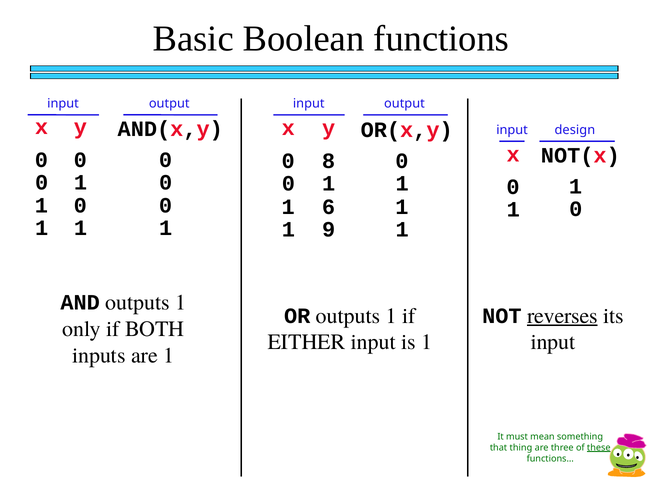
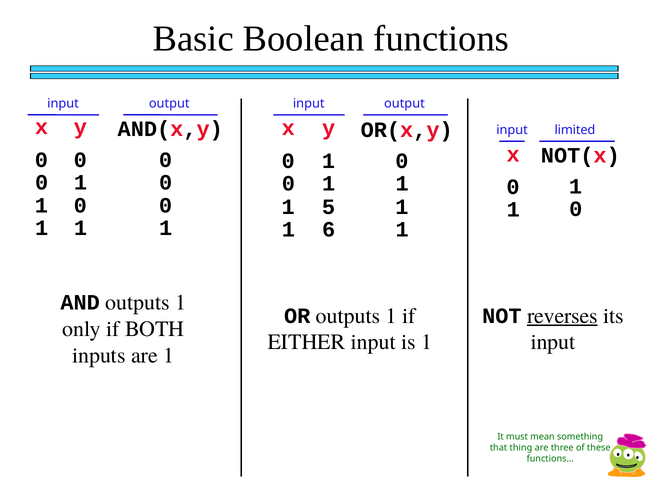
design: design -> limited
8 at (328, 161): 8 -> 1
6: 6 -> 5
9: 9 -> 6
these underline: present -> none
